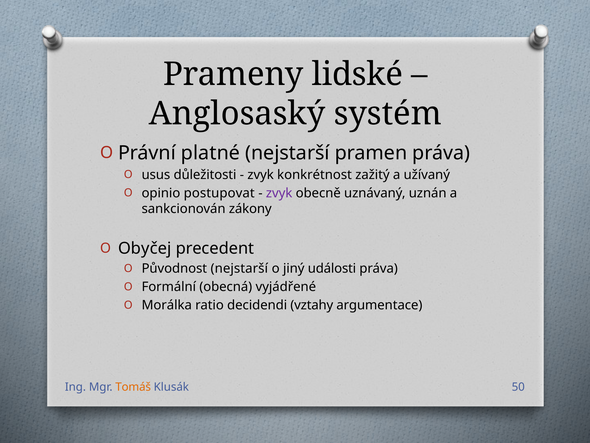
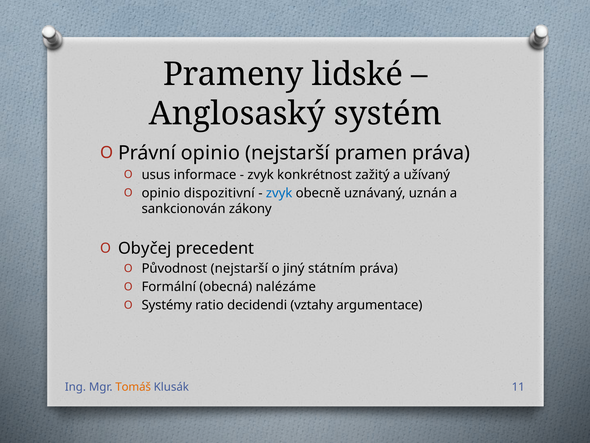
Právní platné: platné -> opinio
důležitosti: důležitosti -> informace
postupovat: postupovat -> dispozitivní
zvyk at (279, 193) colour: purple -> blue
události: události -> státním
vyjádřené: vyjádřené -> nalézáme
Morálka: Morálka -> Systémy
50: 50 -> 11
